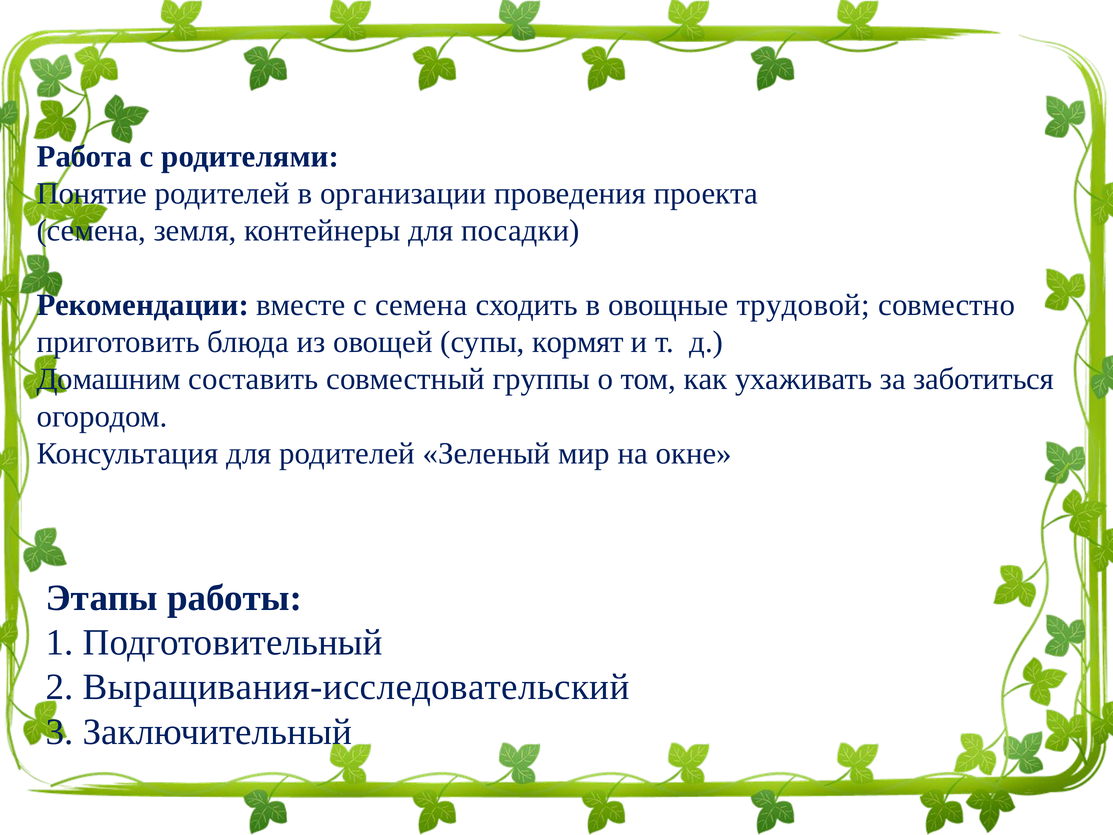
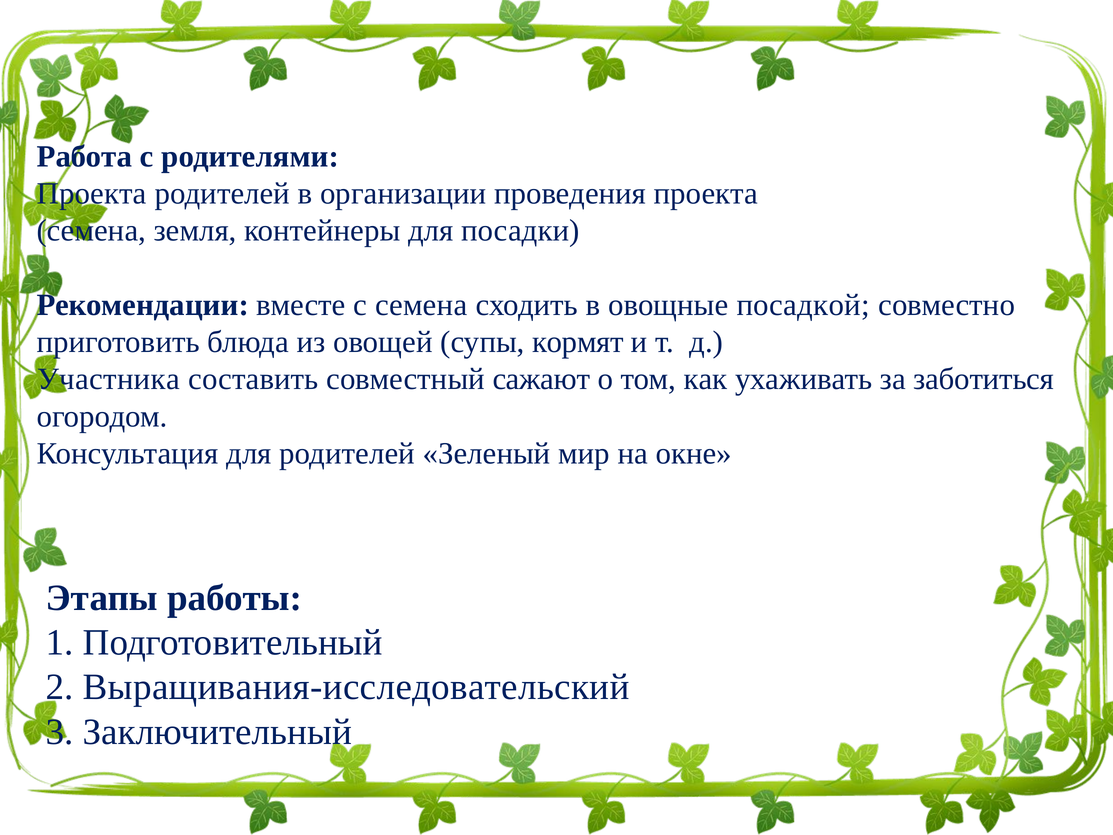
Понятие at (92, 194): Понятие -> Проекта
трудовой: трудовой -> посадкой
Домашним: Домашним -> Участника
группы: группы -> сажают
